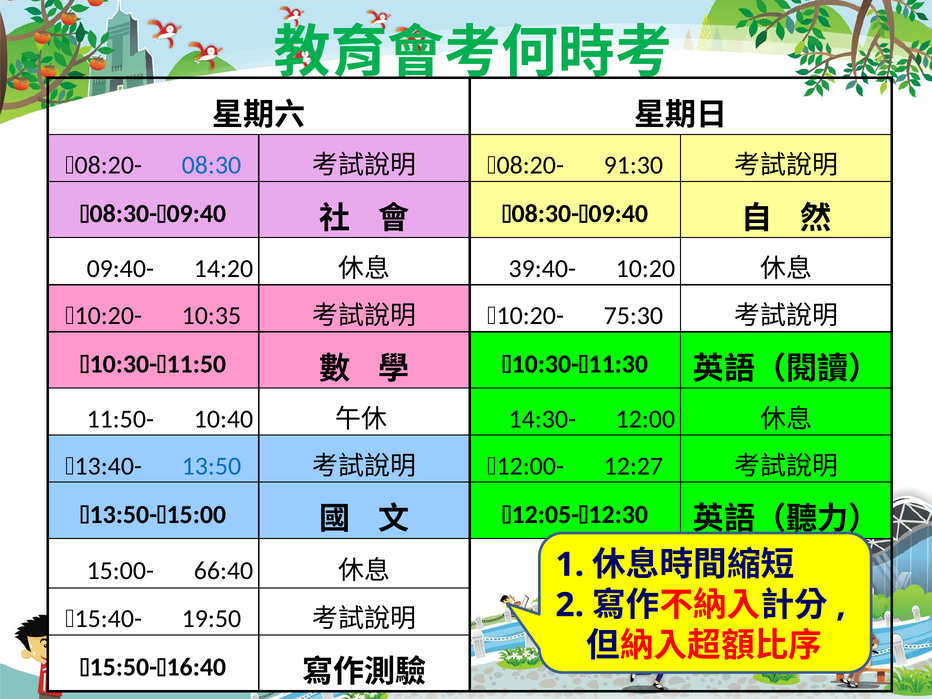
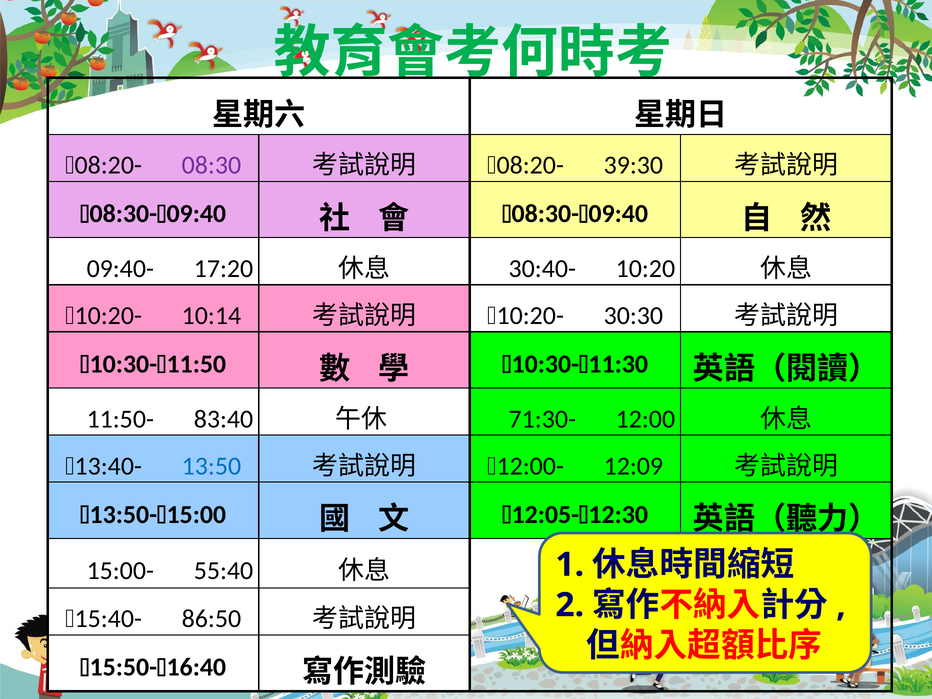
08:30 colour: blue -> purple
91:30: 91:30 -> 39:30
14:20: 14:20 -> 17:20
39:40-: 39:40- -> 30:40-
10:35: 10:35 -> 10:14
75:30: 75:30 -> 30:30
10:40: 10:40 -> 83:40
14:30-: 14:30- -> 71:30-
12:27: 12:27 -> 12:09
66:40: 66:40 -> 55:40
19:50: 19:50 -> 86:50
